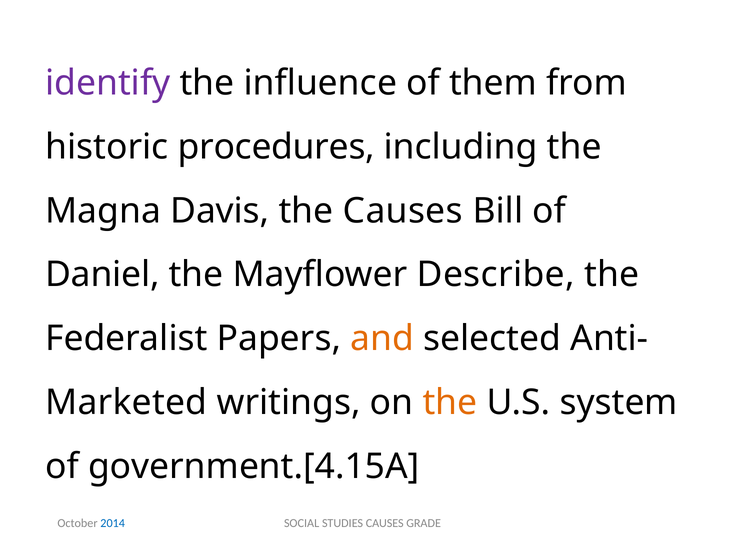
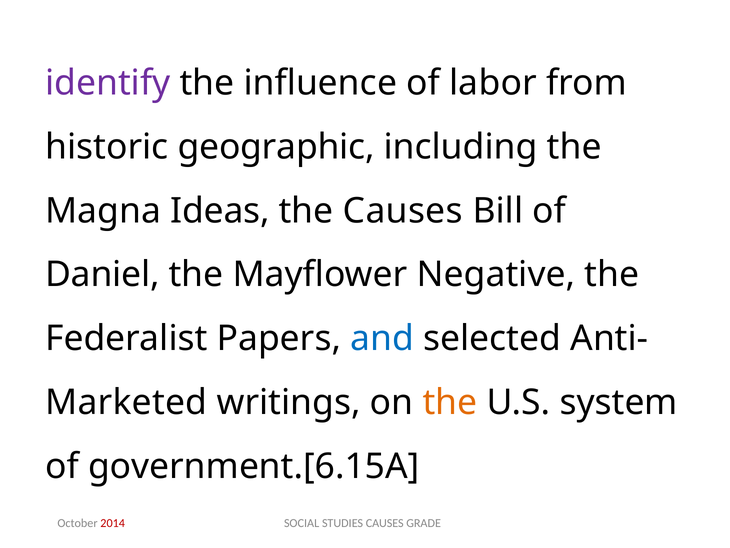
them: them -> labor
procedures: procedures -> geographic
Davis: Davis -> Ideas
Describe: Describe -> Negative
and colour: orange -> blue
government.[4.15A: government.[4.15A -> government.[6.15A
2014 colour: blue -> red
